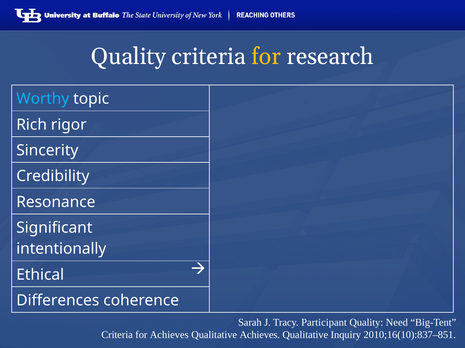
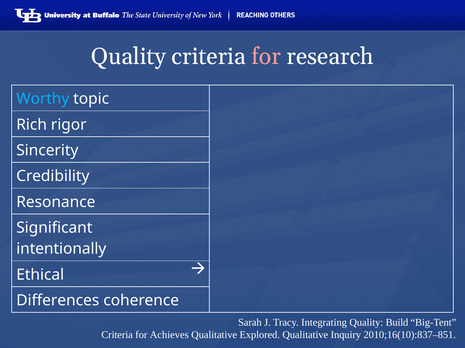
for at (266, 57) colour: yellow -> pink
Participant: Participant -> Integrating
Need: Need -> Build
Qualitative Achieves: Achieves -> Explored
